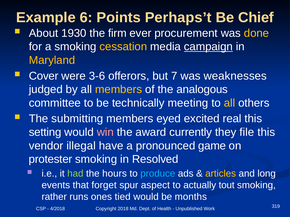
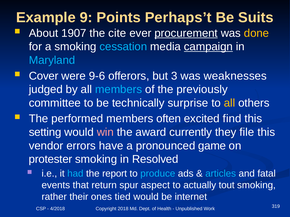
6: 6 -> 9
Chief: Chief -> Suits
1930: 1930 -> 1907
firm: firm -> cite
procurement underline: none -> present
cessation colour: yellow -> light blue
Maryland colour: yellow -> light blue
3-6: 3-6 -> 9-6
7: 7 -> 3
members at (119, 90) colour: yellow -> light blue
analogous: analogous -> previously
meeting: meeting -> surprise
submitting: submitting -> performed
eyed: eyed -> often
real: real -> find
illegal: illegal -> errors
had colour: light green -> light blue
hours: hours -> report
articles colour: yellow -> light blue
long: long -> fatal
forget: forget -> return
runs: runs -> their
months: months -> internet
